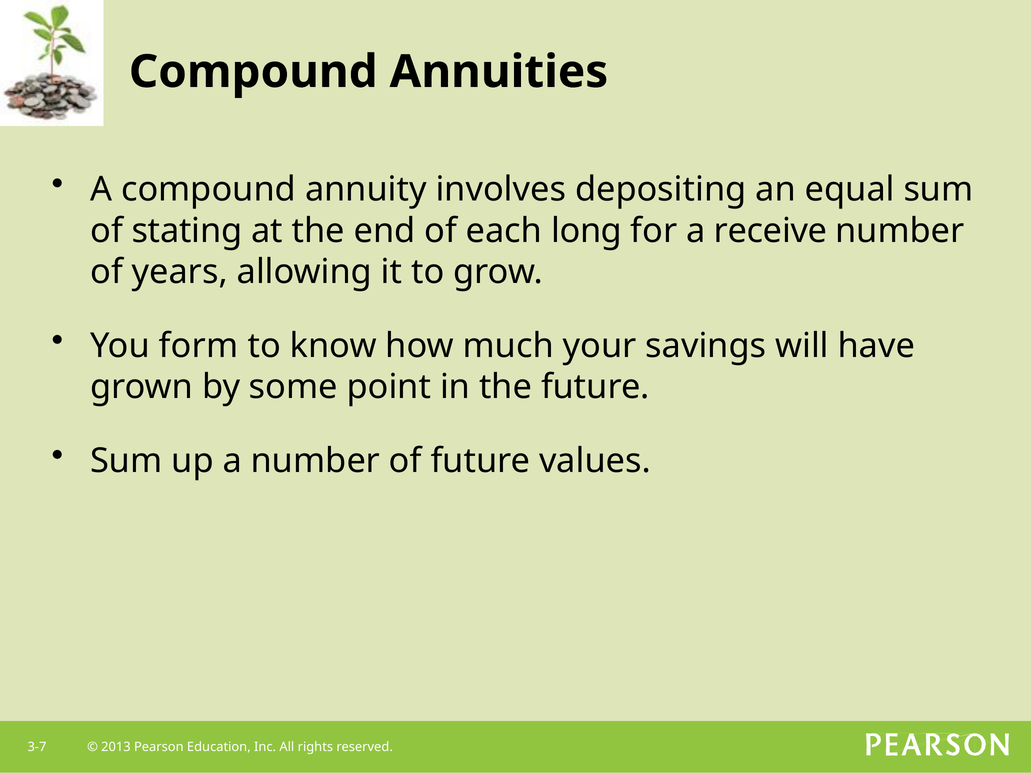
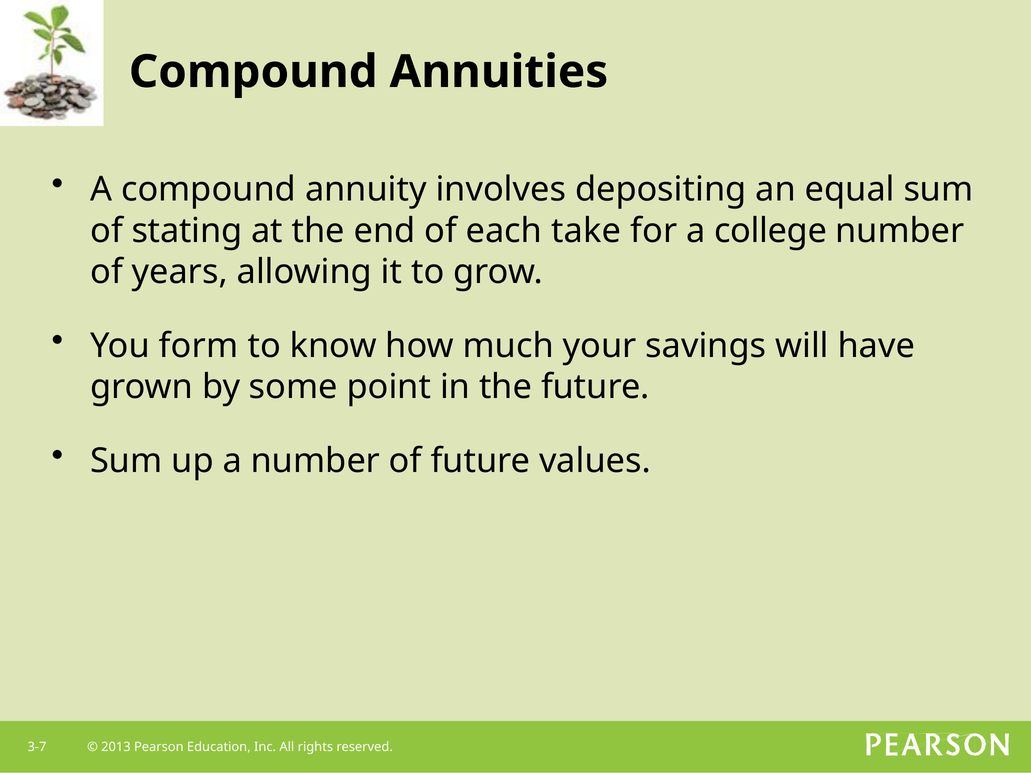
long: long -> take
receive: receive -> college
